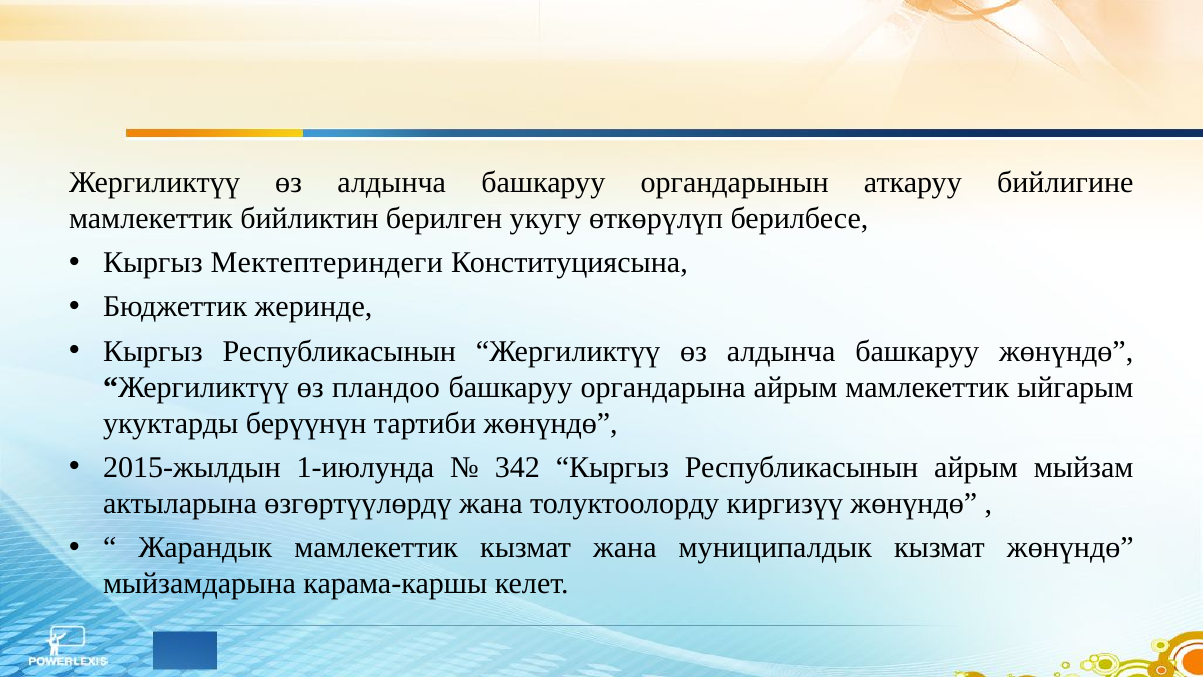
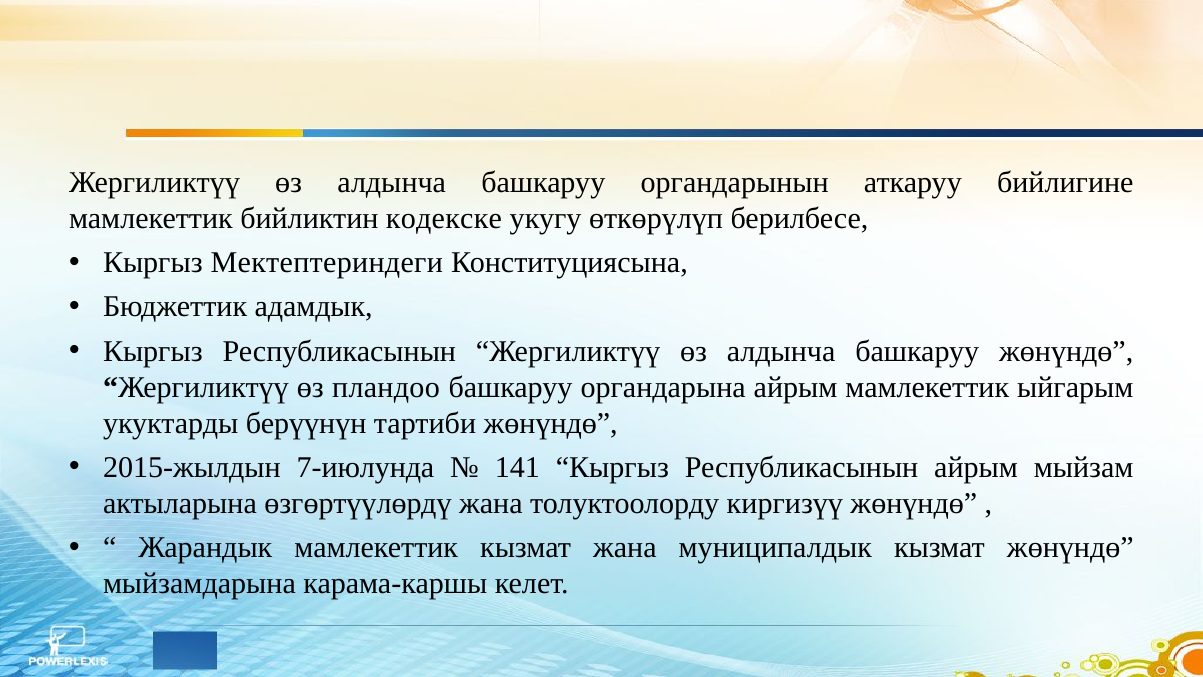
берилген: берилген -> кодекске
жеринде: жеринде -> адамдык
1-июлунда: 1-июлунда -> 7-июлунда
342: 342 -> 141
